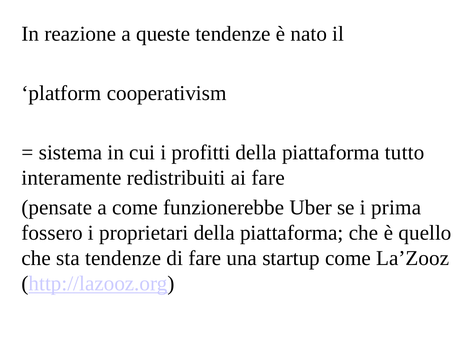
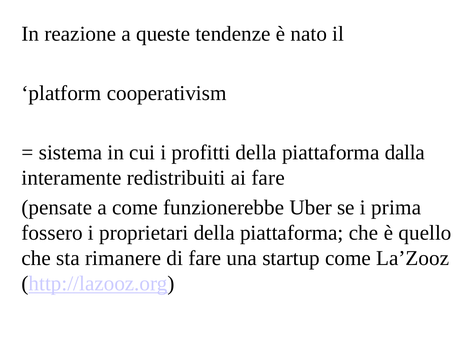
tutto: tutto -> dalla
sta tendenze: tendenze -> rimanere
